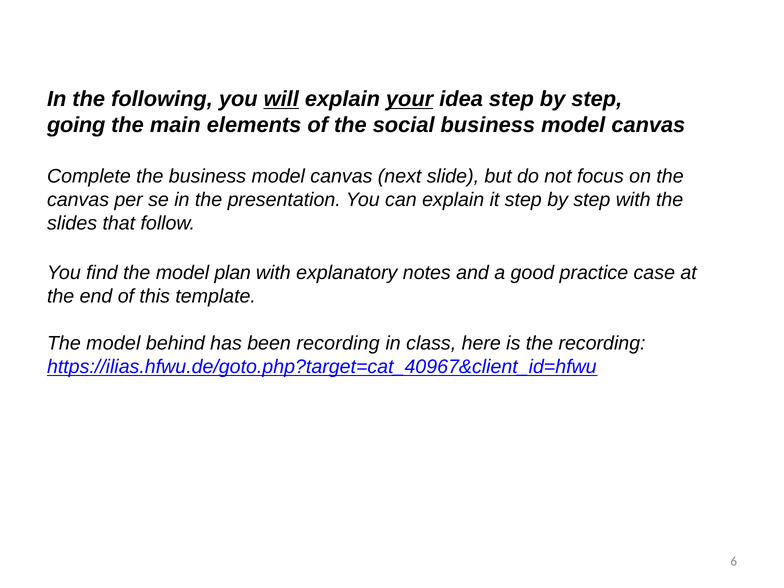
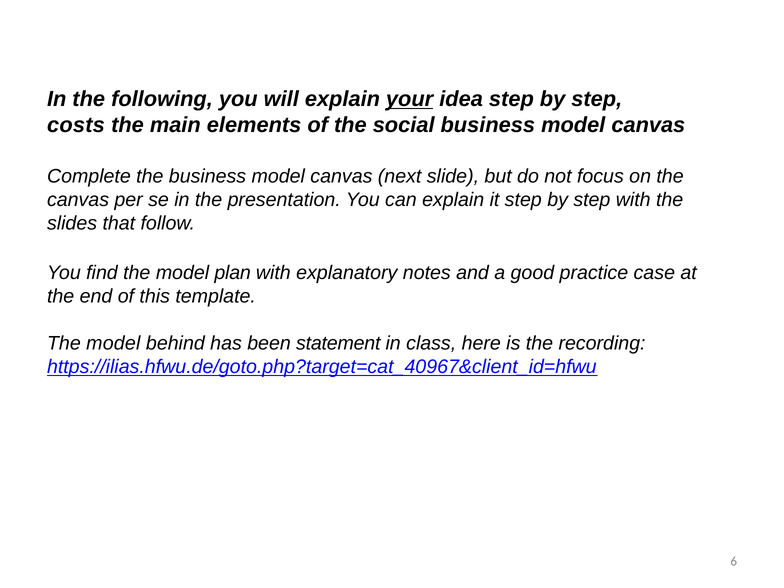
will underline: present -> none
going: going -> costs
been recording: recording -> statement
